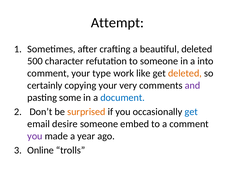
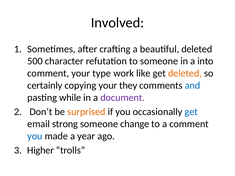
Attempt: Attempt -> Involved
very: very -> they
and colour: purple -> blue
some: some -> while
document colour: blue -> purple
desire: desire -> strong
embed: embed -> change
you at (35, 136) colour: purple -> blue
Online: Online -> Higher
